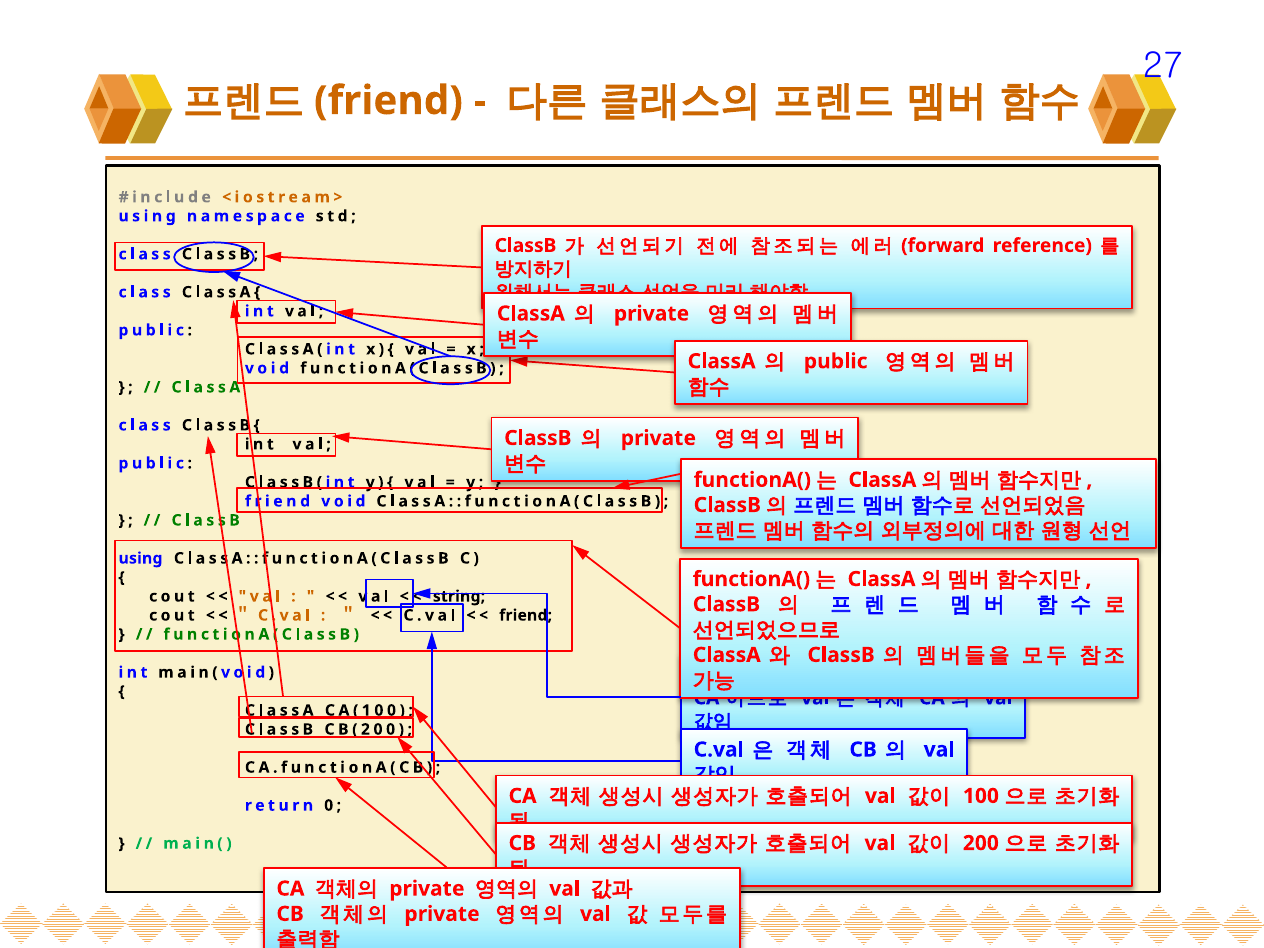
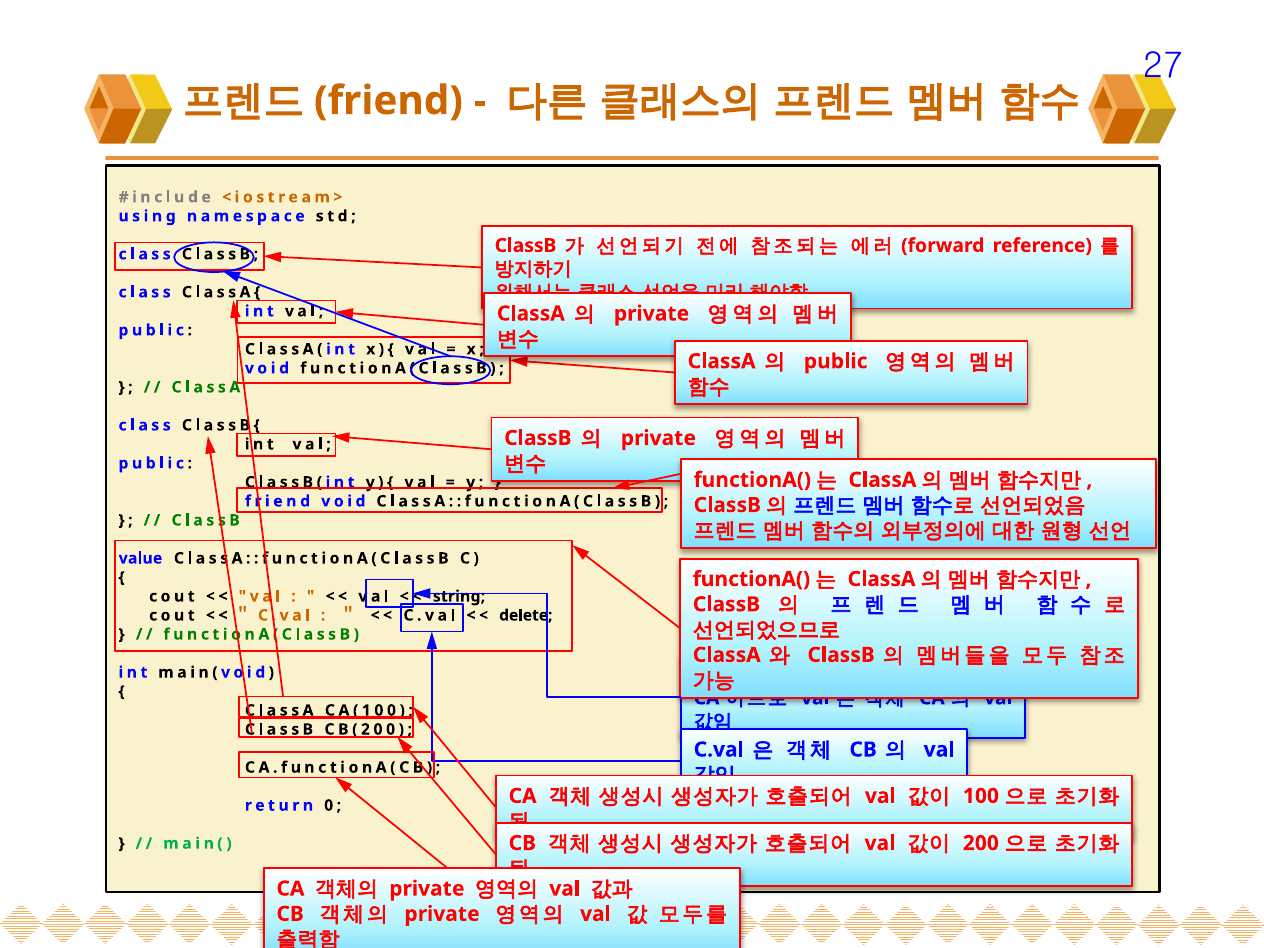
using at (140, 558): using -> value
friend at (526, 615): friend -> delete
